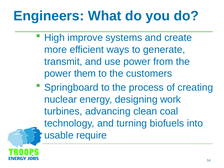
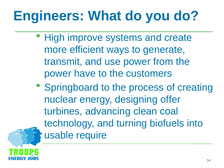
them: them -> have
work: work -> offer
